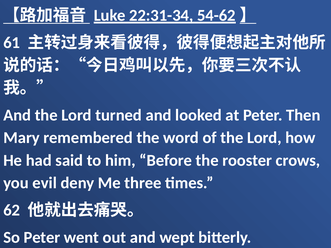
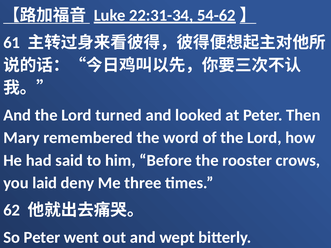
evil: evil -> laid
